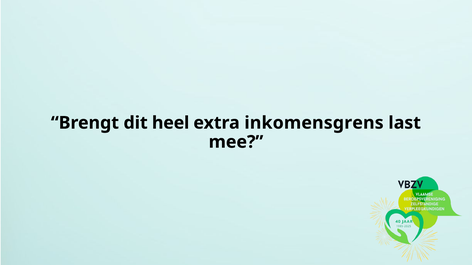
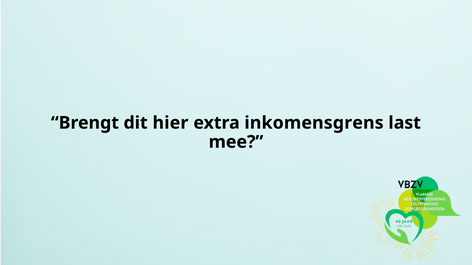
heel: heel -> hier
